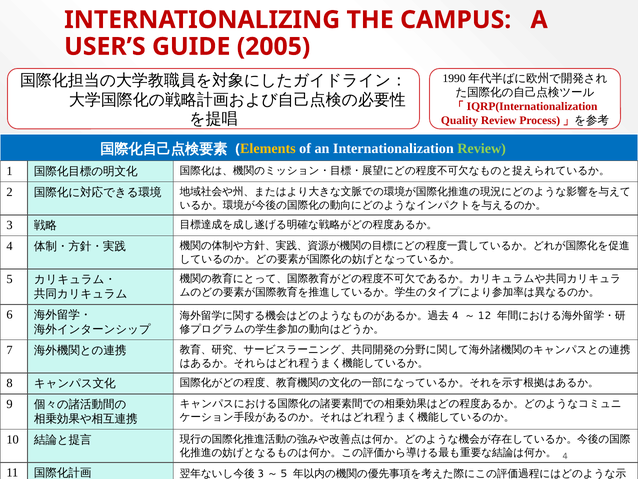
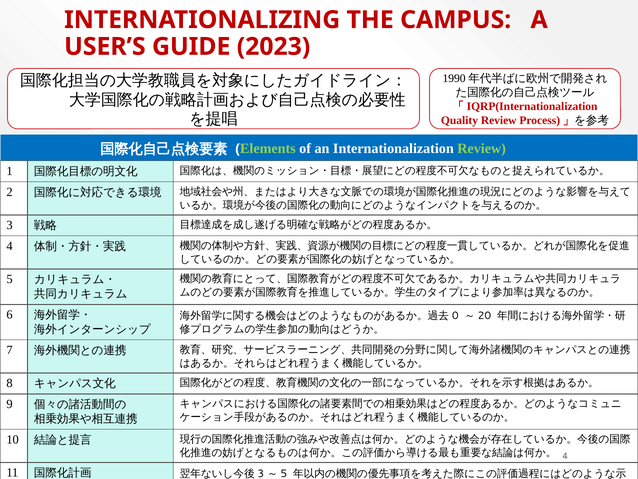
2005: 2005 -> 2023
Elements colour: yellow -> light green
4 at (455, 315): 4 -> 0
12: 12 -> 20
